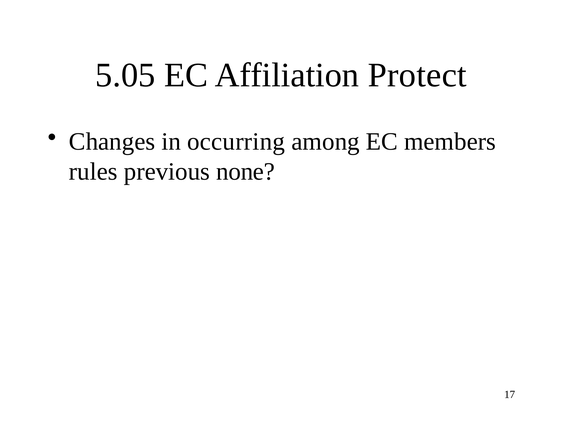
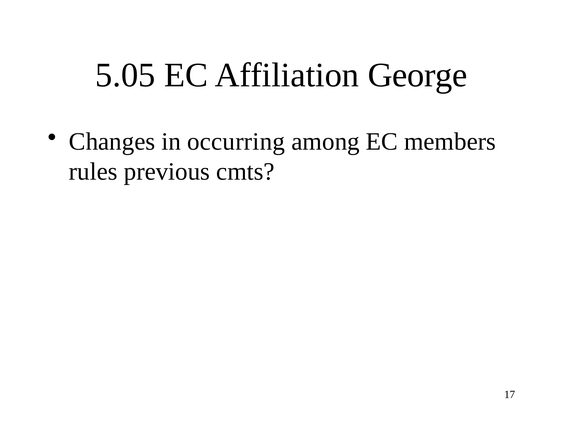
Protect: Protect -> George
none: none -> cmts
